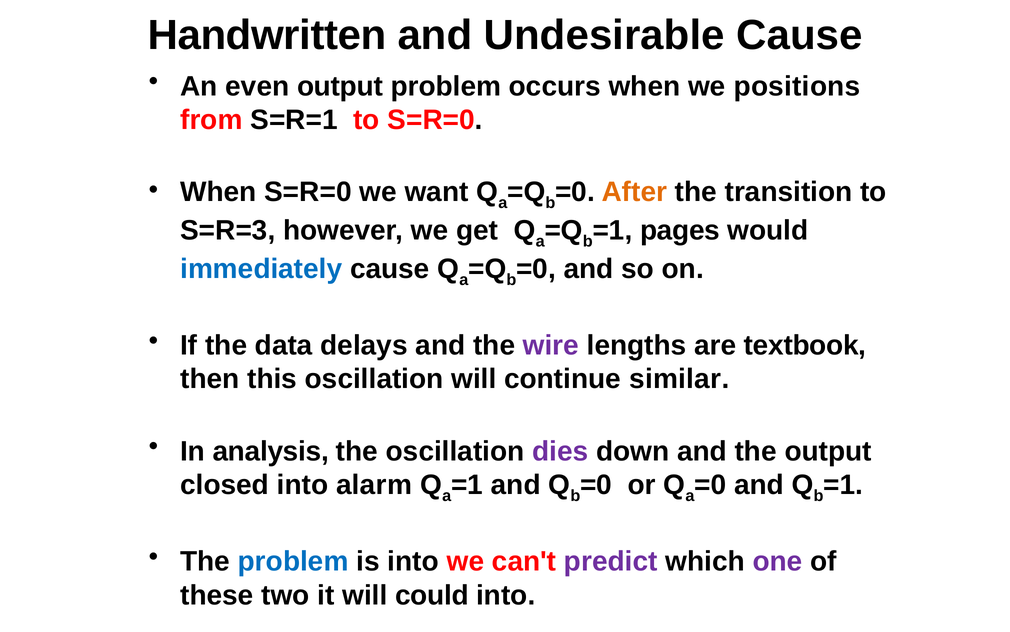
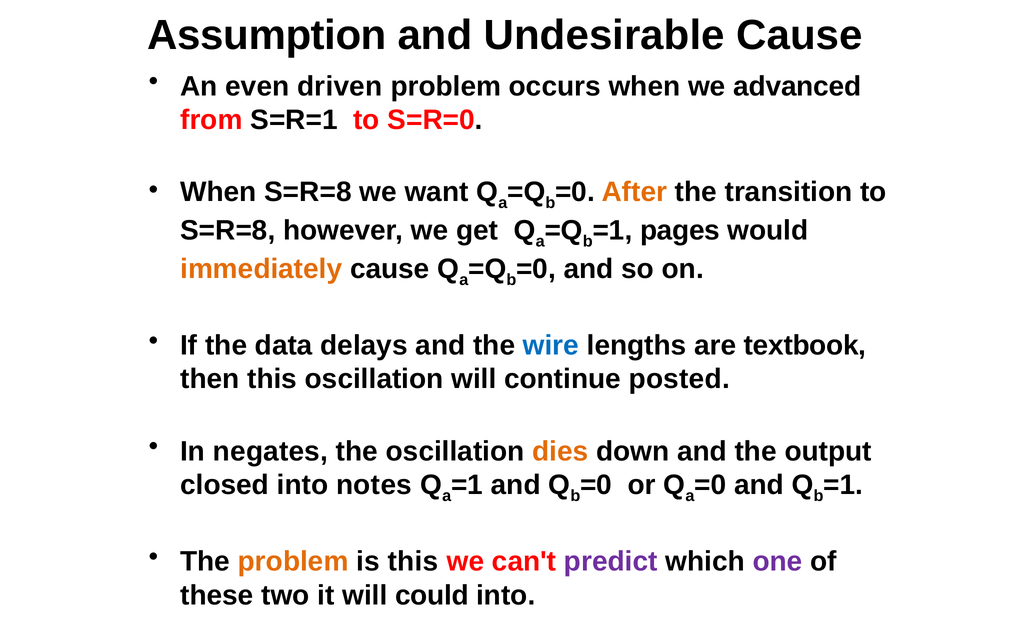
Handwritten: Handwritten -> Assumption
even output: output -> driven
positions: positions -> advanced
When S=R=0: S=R=0 -> S=R=8
S=R=3 at (228, 230): S=R=3 -> S=R=8
immediately colour: blue -> orange
wire colour: purple -> blue
similar: similar -> posted
analysis: analysis -> negates
dies colour: purple -> orange
alarm: alarm -> notes
problem at (293, 561) colour: blue -> orange
is into: into -> this
